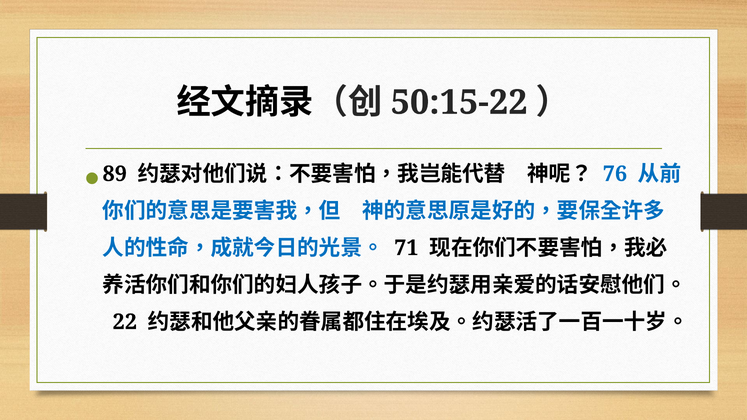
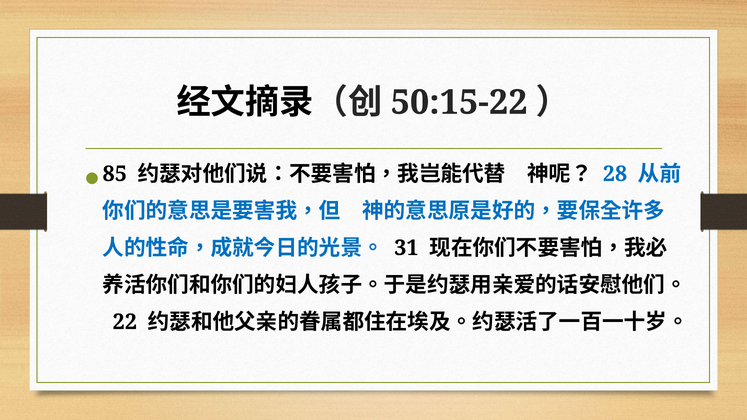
89: 89 -> 85
76: 76 -> 28
71: 71 -> 31
